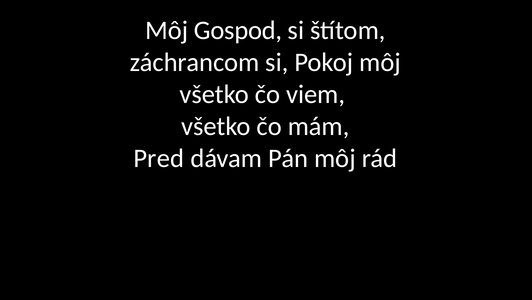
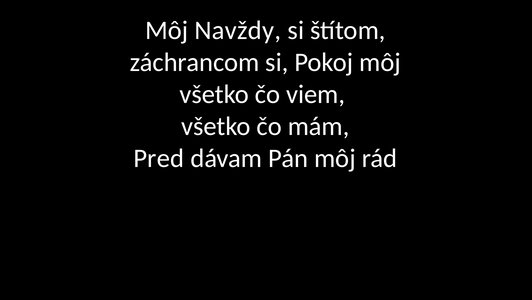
Gospod: Gospod -> Navždy
